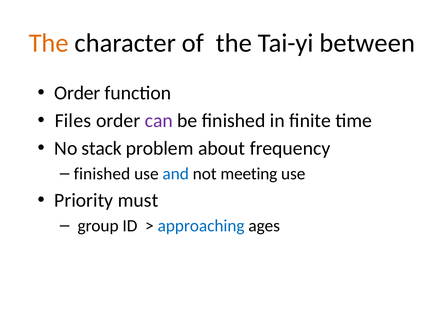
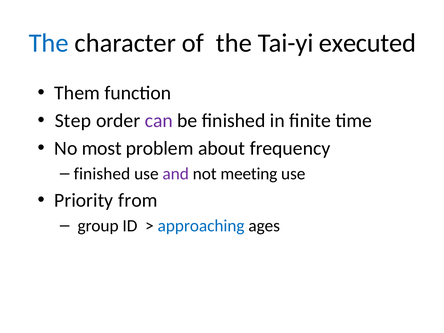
The at (49, 43) colour: orange -> blue
between: between -> executed
Order at (77, 93): Order -> Them
Files: Files -> Step
stack: stack -> most
and colour: blue -> purple
must: must -> from
